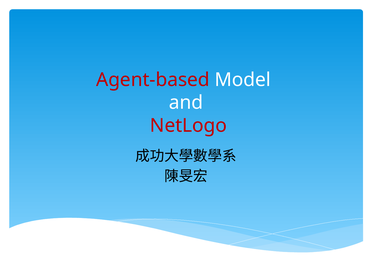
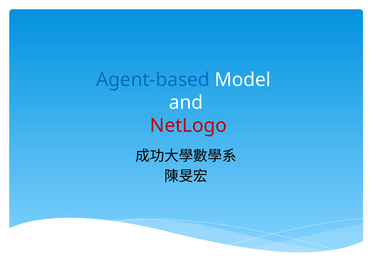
Agent-based colour: red -> blue
